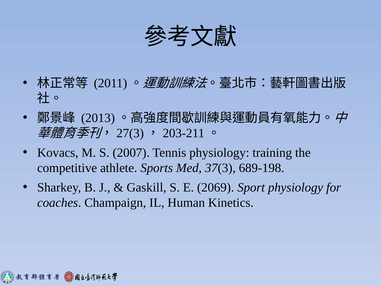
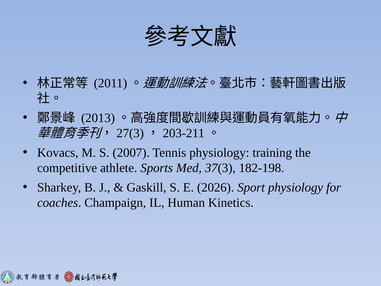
689-198: 689-198 -> 182-198
2069: 2069 -> 2026
